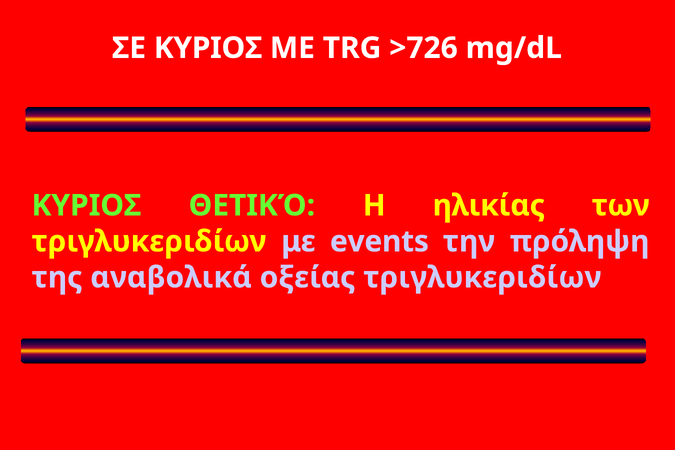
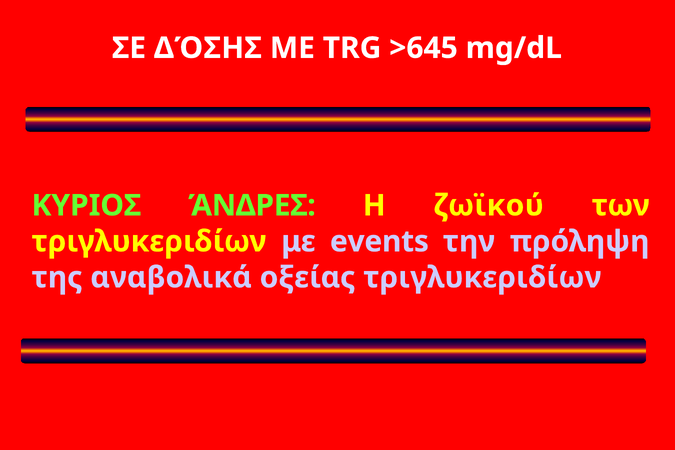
ΣΕ ΚΥΡΙΟΣ: ΚΥΡΙΟΣ -> ΔΌΣΗΣ
>726: >726 -> >645
ΘΕΤΙΚΌ: ΘΕΤΙΚΌ -> ΆΝΔΡΕΣ
ηλικίας: ηλικίας -> ζωϊκού
